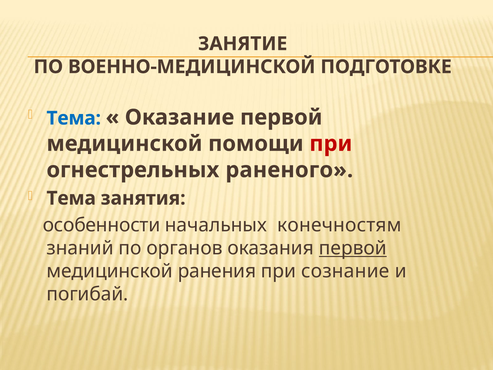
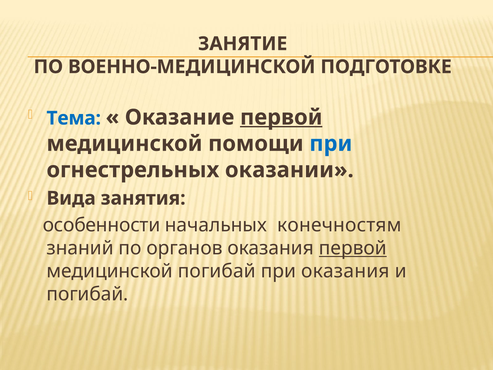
первой at (281, 117) underline: none -> present
при at (331, 144) colour: red -> blue
раненого: раненого -> оказании
Тема at (71, 198): Тема -> Вида
медицинской ранения: ранения -> погибай
при сознание: сознание -> оказания
